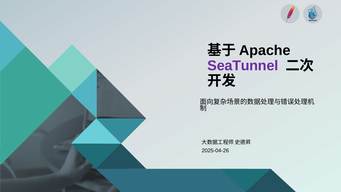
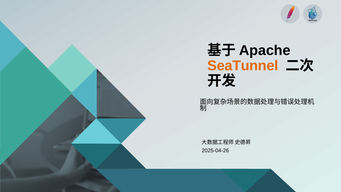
SeaTunnel colour: purple -> orange
